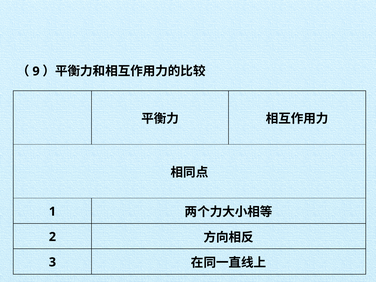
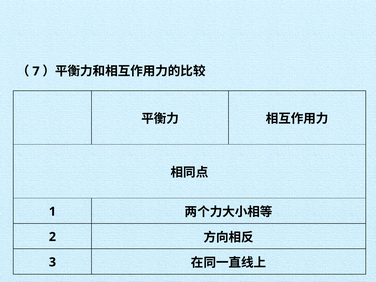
9: 9 -> 7
